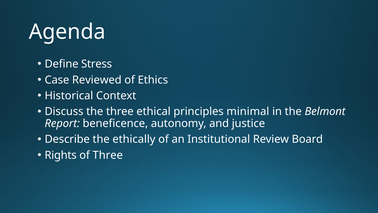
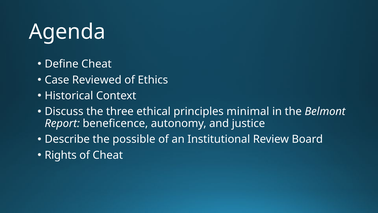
Define Stress: Stress -> Cheat
ethically: ethically -> possible
of Three: Three -> Cheat
